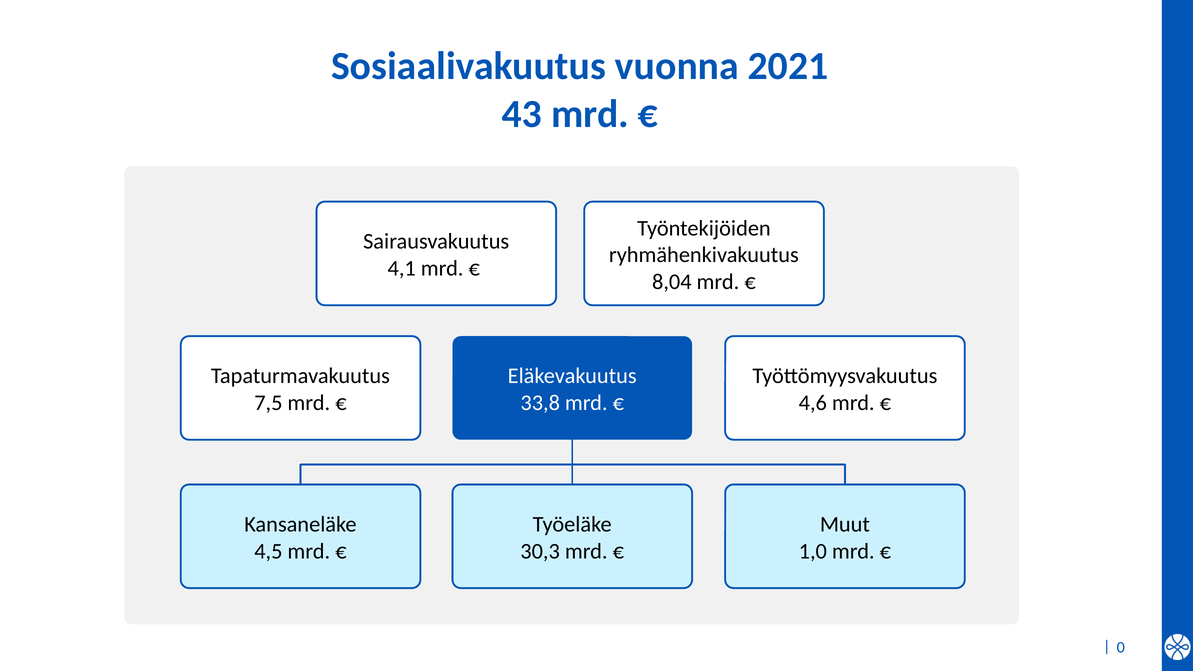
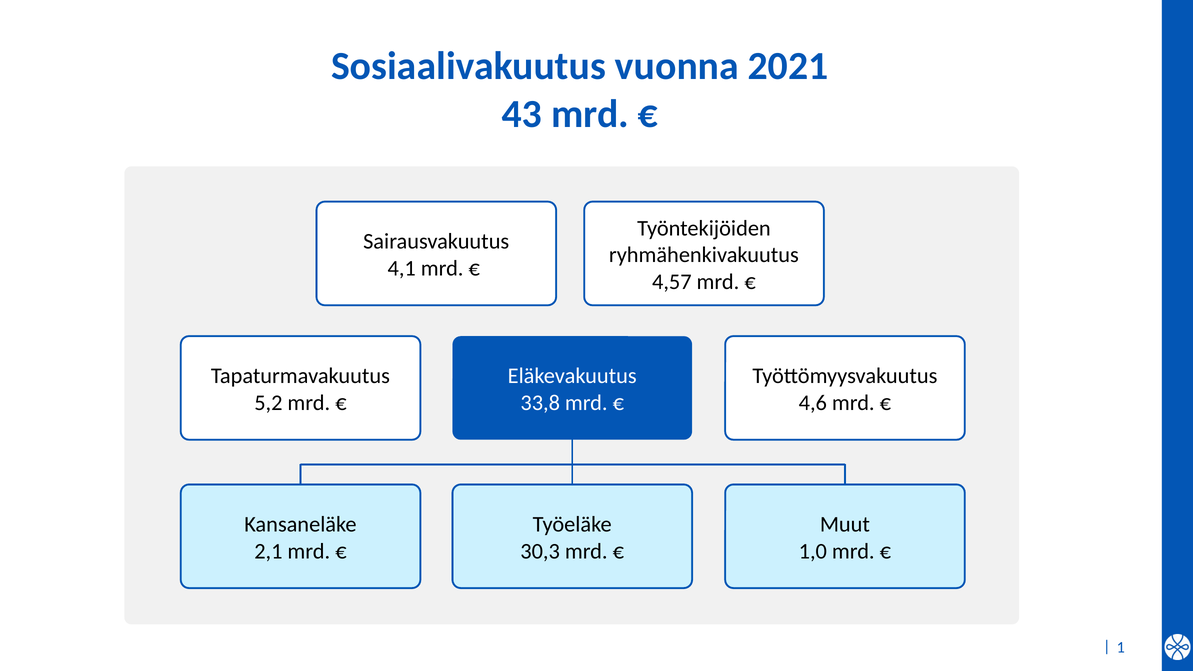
8,04: 8,04 -> 4,57
7,5: 7,5 -> 5,2
4,5: 4,5 -> 2,1
0: 0 -> 1
